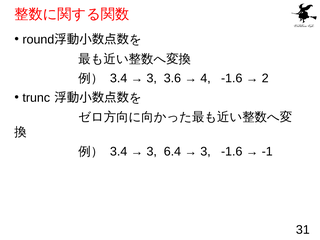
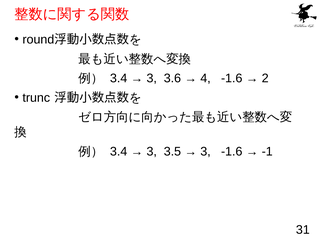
6.4: 6.4 -> 3.5
